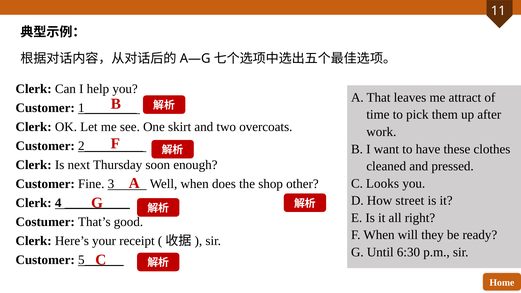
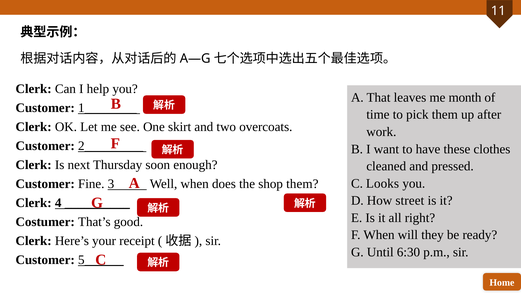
attract: attract -> month
shop other: other -> them
